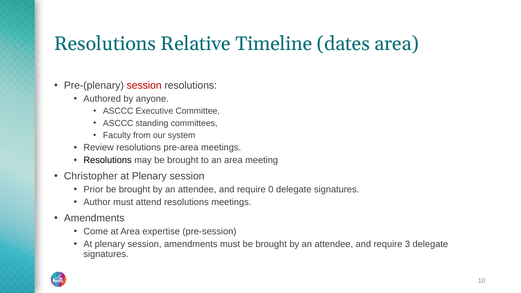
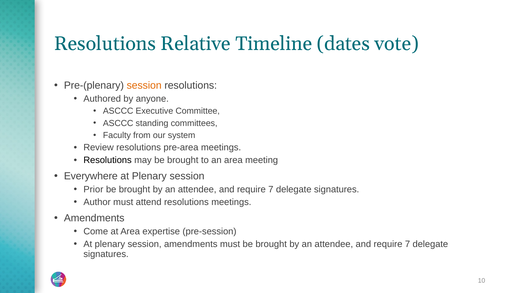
dates area: area -> vote
session at (144, 85) colour: red -> orange
Christopher: Christopher -> Everywhere
0 at (271, 190): 0 -> 7
3 at (408, 244): 3 -> 7
